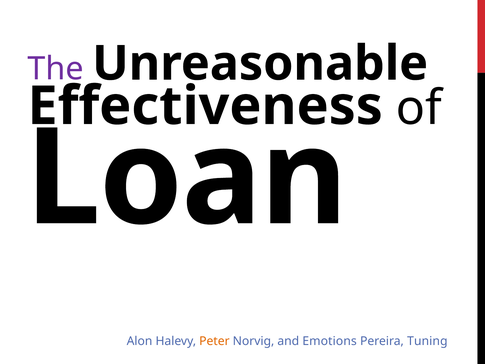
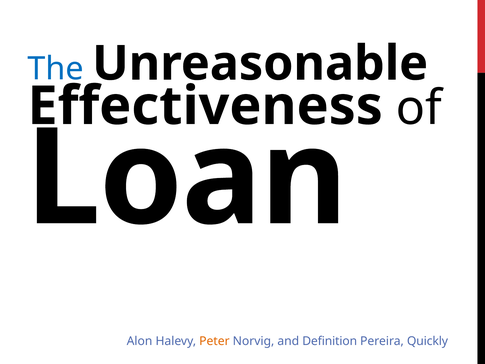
The colour: purple -> blue
Emotions: Emotions -> Definition
Tuning: Tuning -> Quickly
